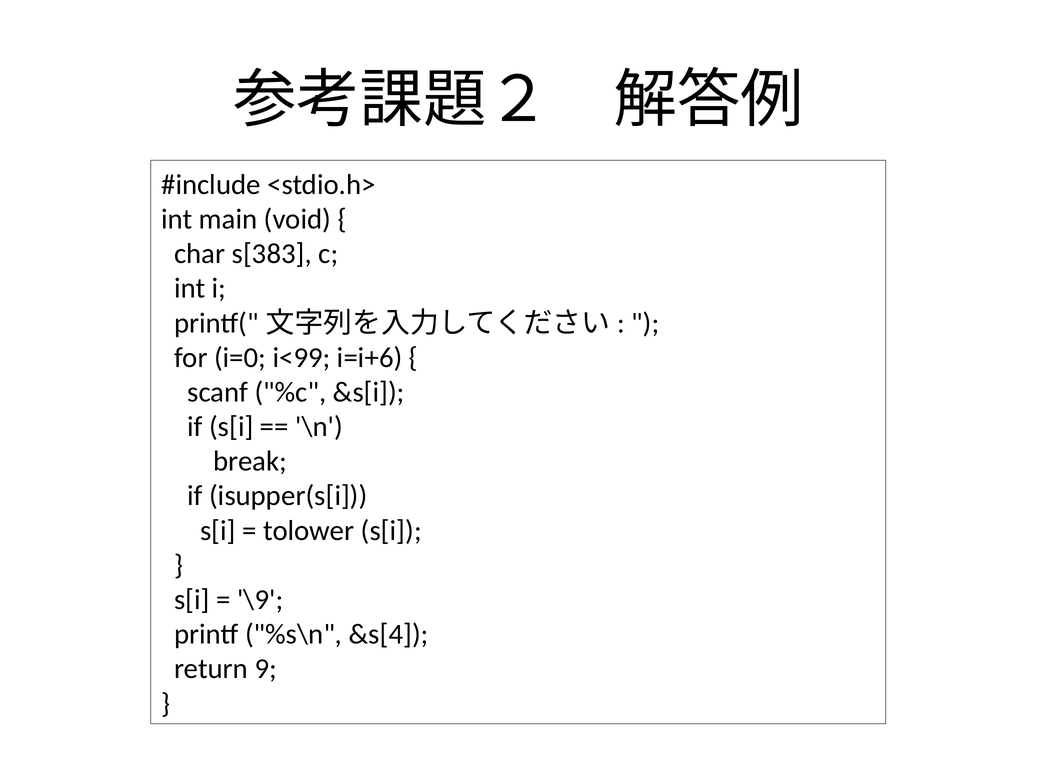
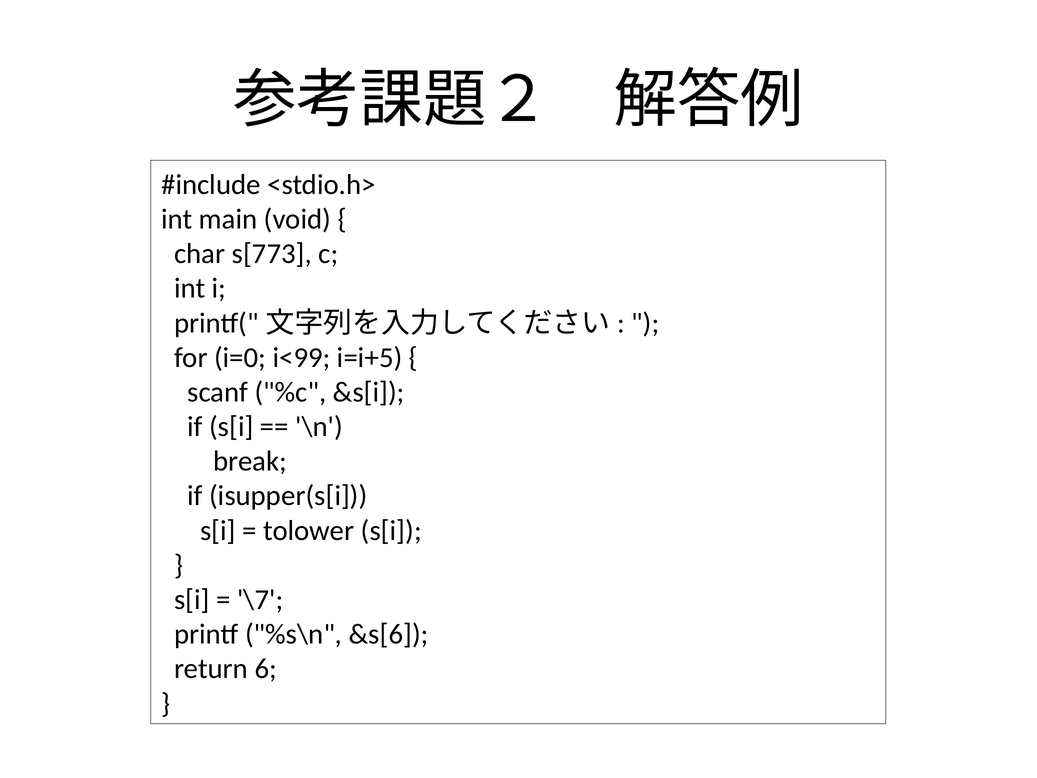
s[383: s[383 -> s[773
i=i+6: i=i+6 -> i=i+5
\9: \9 -> \7
&s[4: &s[4 -> &s[6
9: 9 -> 6
